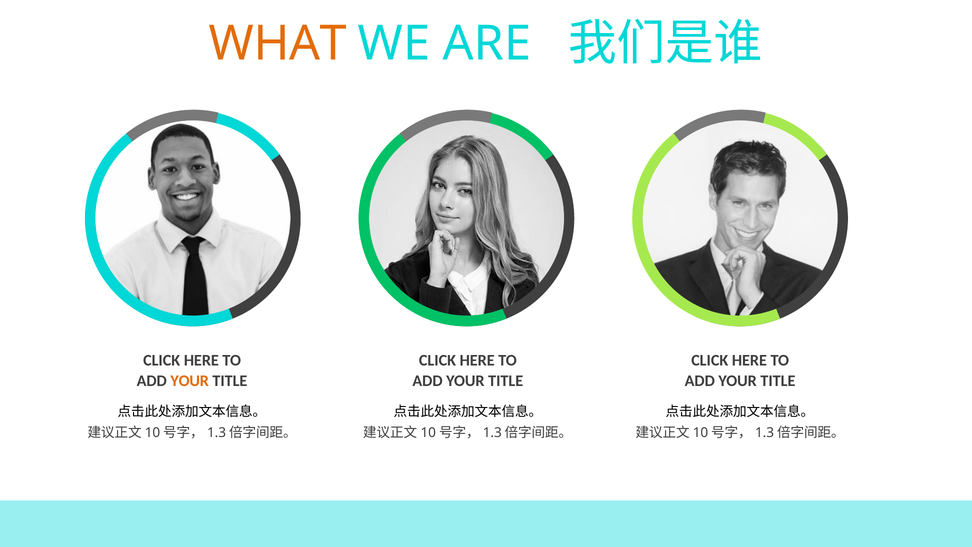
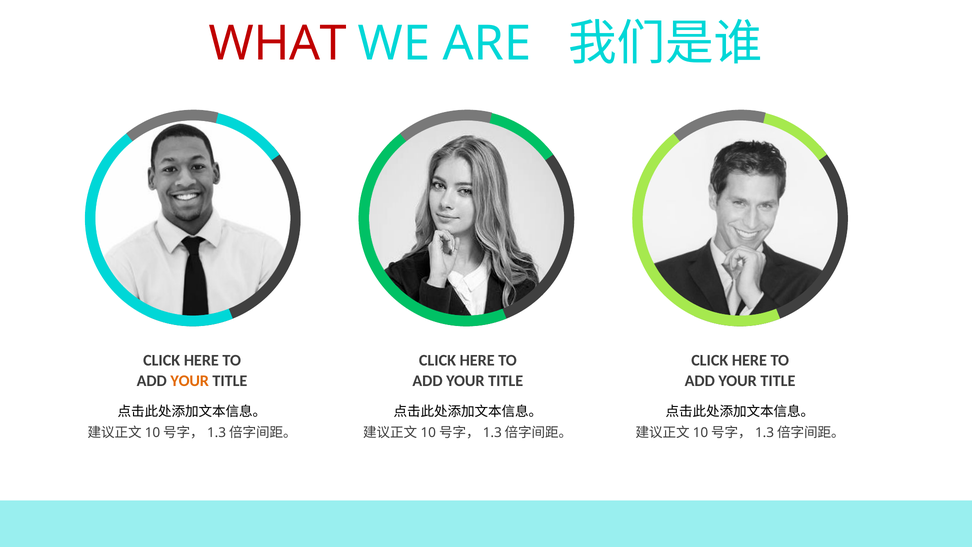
WHAT colour: orange -> red
